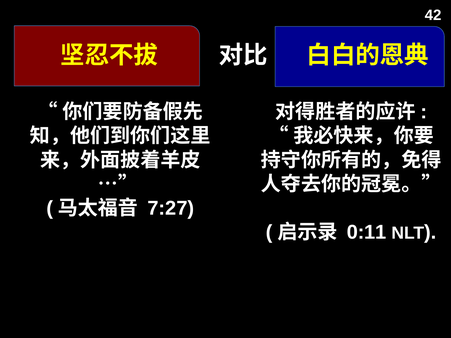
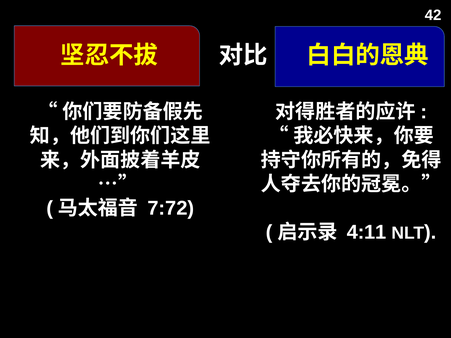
7:27: 7:27 -> 7:72
0:11: 0:11 -> 4:11
